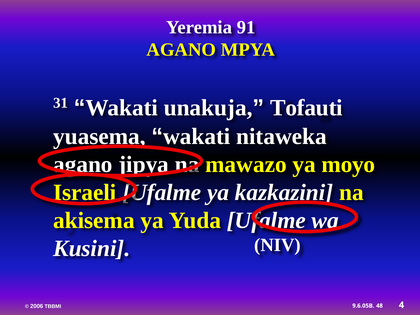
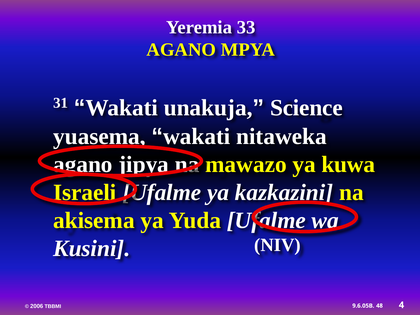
91: 91 -> 33
Tofauti: Tofauti -> Science
moyo: moyo -> kuwa
